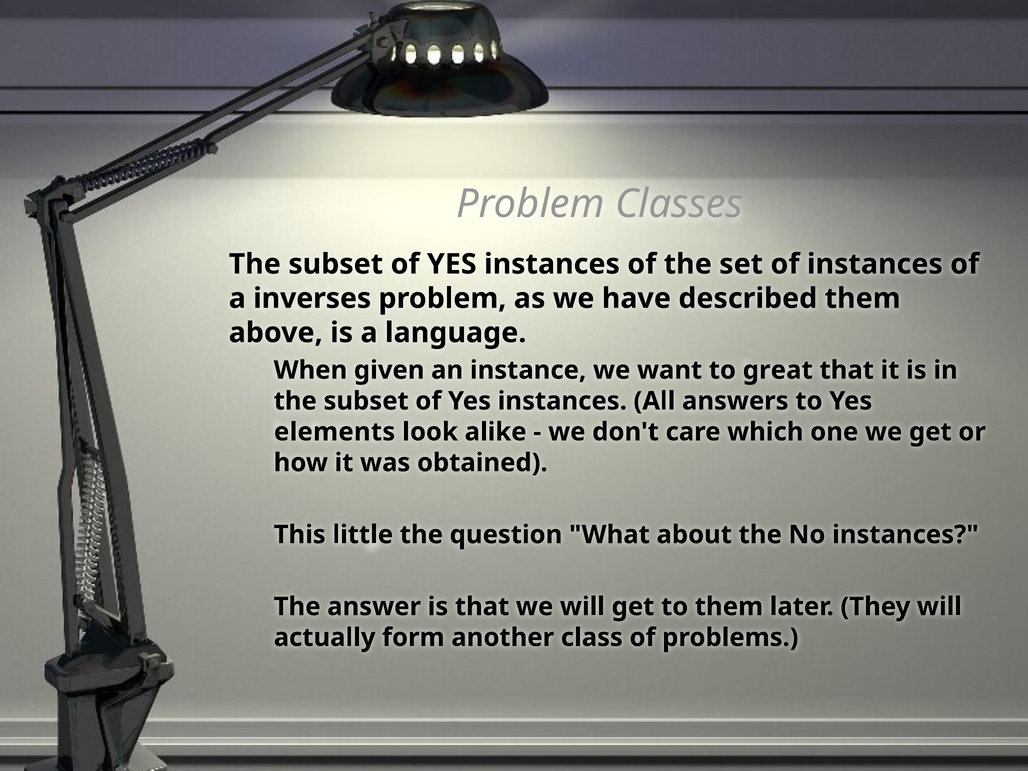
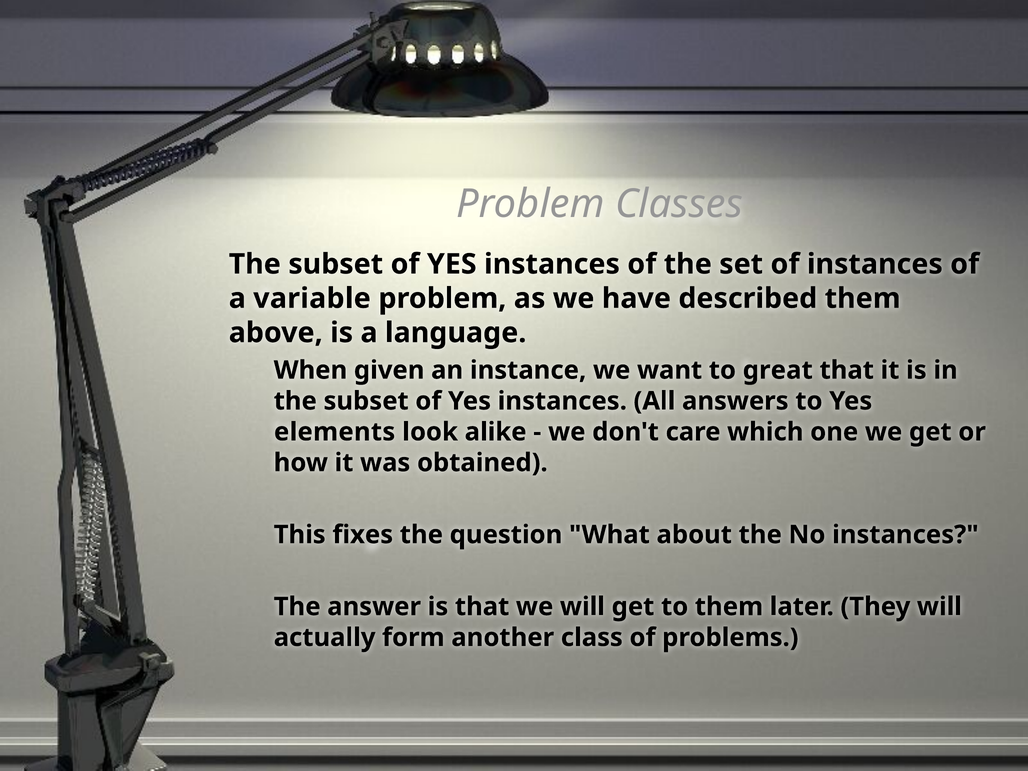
inverses: inverses -> variable
little: little -> fixes
